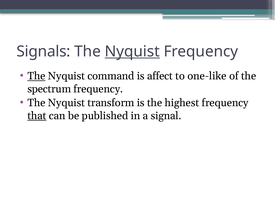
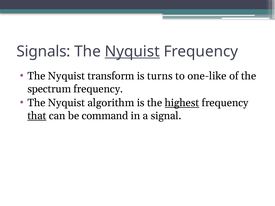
The at (36, 76) underline: present -> none
command: command -> transform
affect: affect -> turns
transform: transform -> algorithm
highest underline: none -> present
published: published -> command
